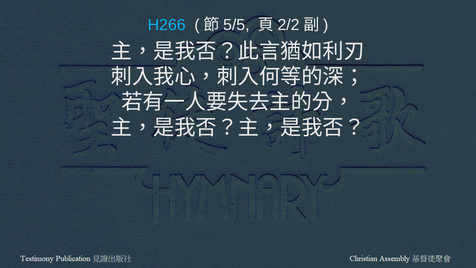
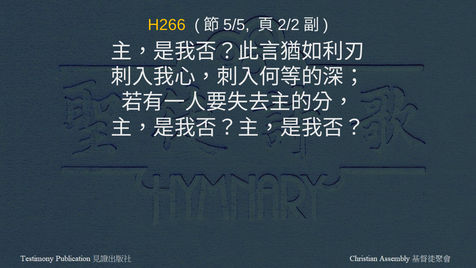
H266 colour: light blue -> yellow
